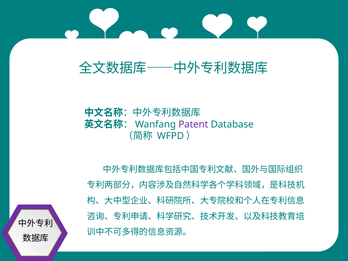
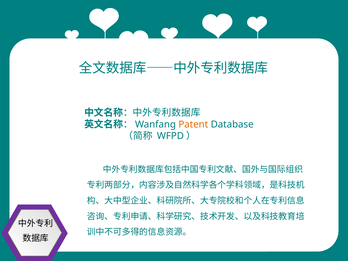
Patent colour: purple -> orange
